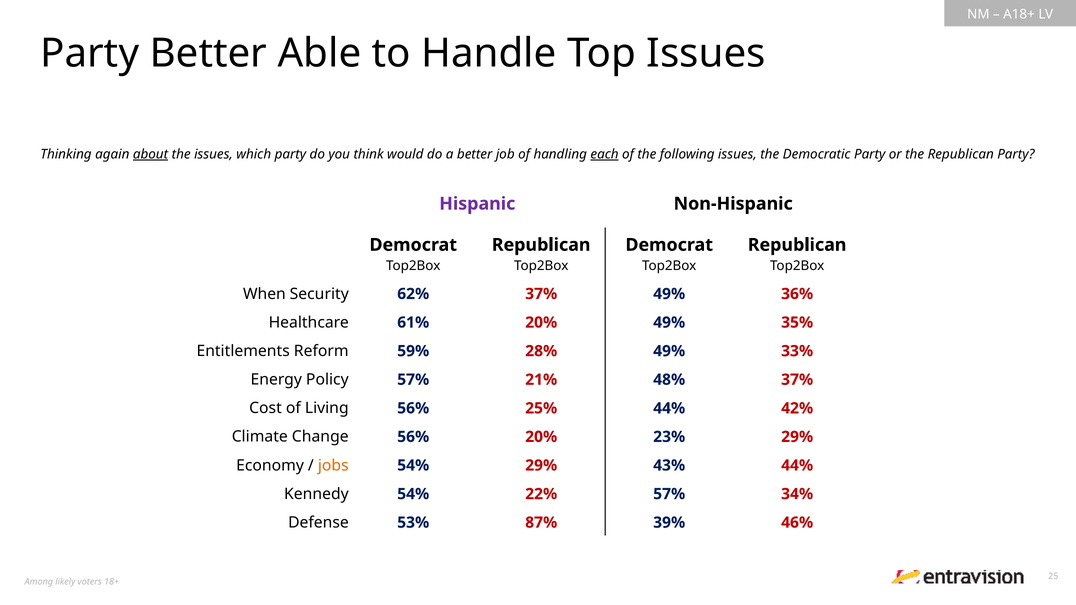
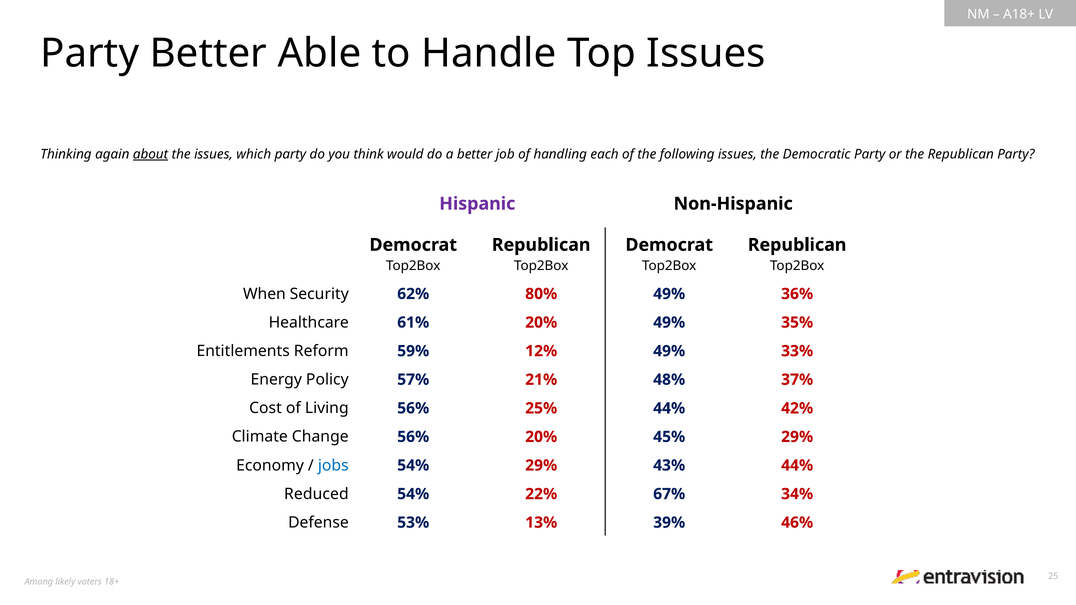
each underline: present -> none
62% 37%: 37% -> 80%
28%: 28% -> 12%
23%: 23% -> 45%
jobs colour: orange -> blue
Kennedy: Kennedy -> Reduced
22% 57%: 57% -> 67%
87%: 87% -> 13%
